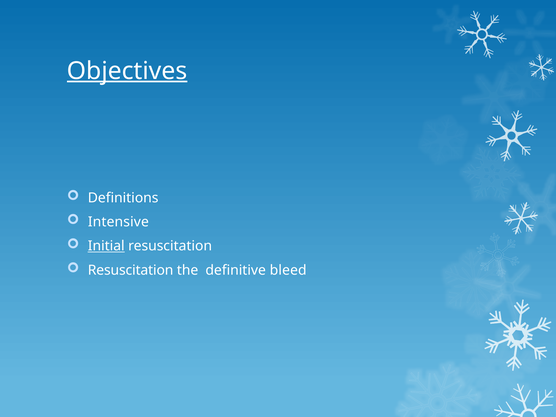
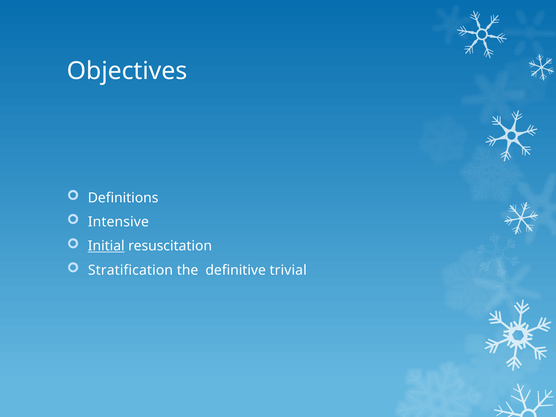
Objectives underline: present -> none
Resuscitation at (131, 270): Resuscitation -> Stratification
bleed: bleed -> trivial
